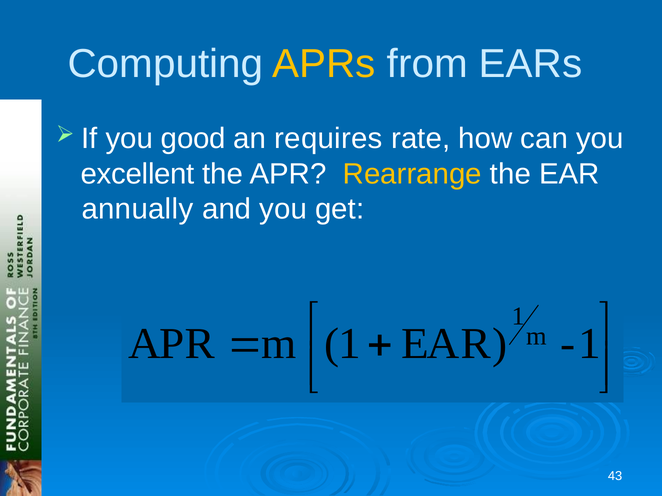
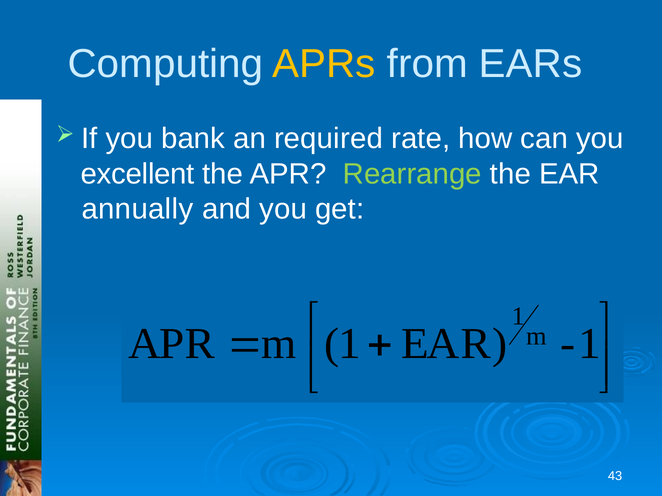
good: good -> bank
requires: requires -> required
Rearrange colour: yellow -> light green
